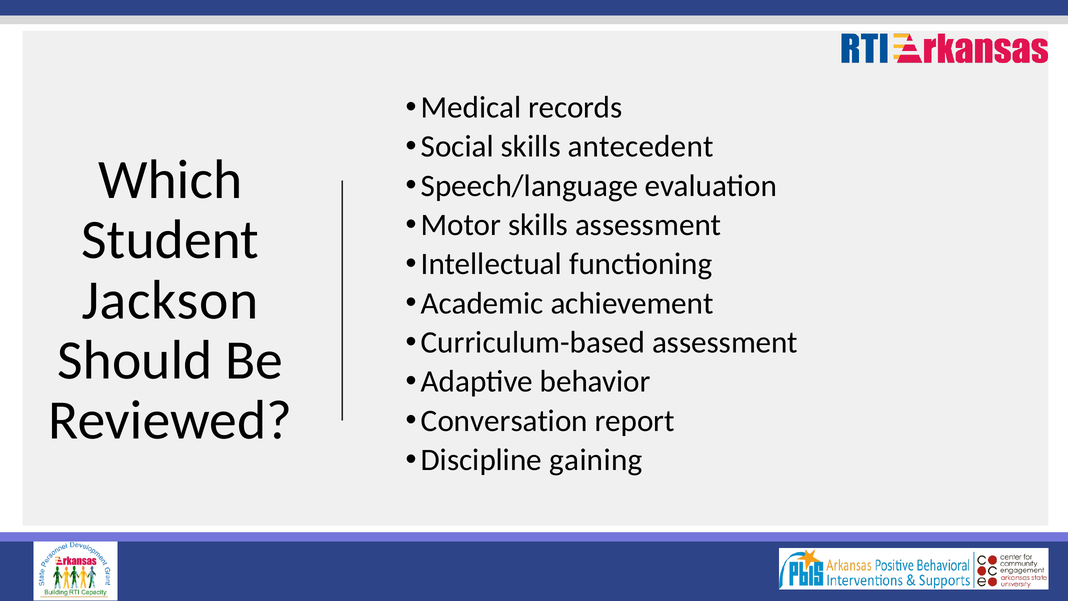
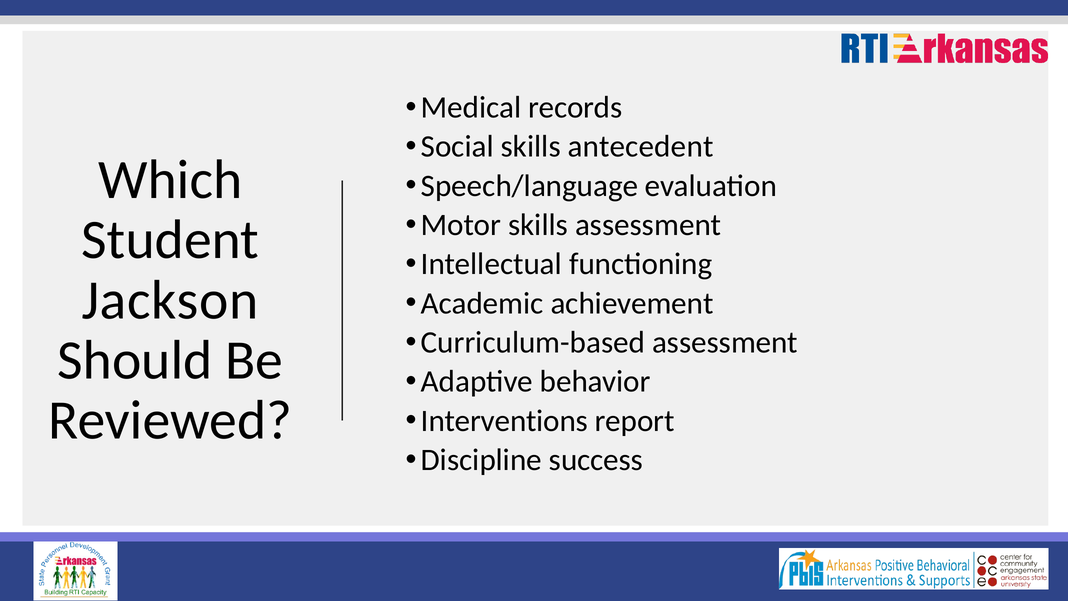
Conversation: Conversation -> Interventions
gaining: gaining -> success
